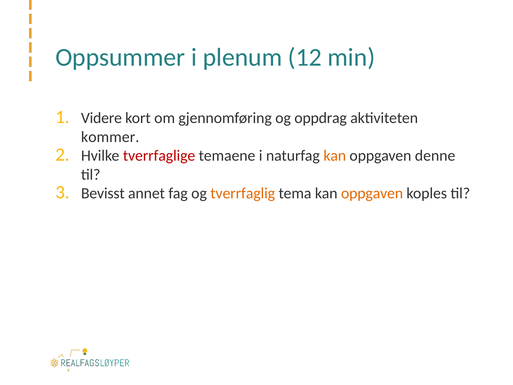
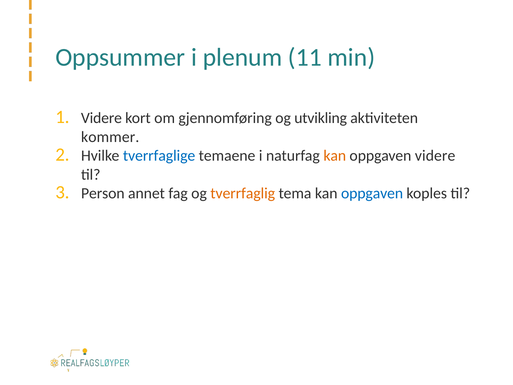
12: 12 -> 11
oppdrag: oppdrag -> utvikling
tverrfaglige colour: red -> blue
oppgaven denne: denne -> videre
Bevisst: Bevisst -> Person
oppgaven at (372, 193) colour: orange -> blue
